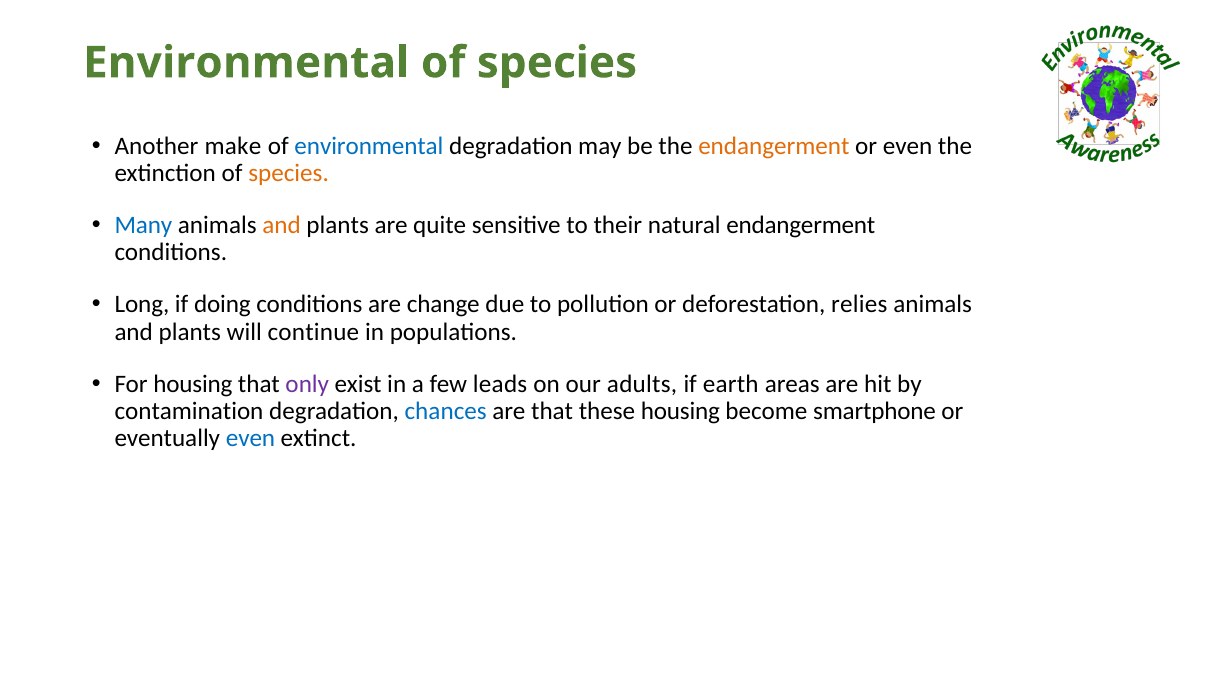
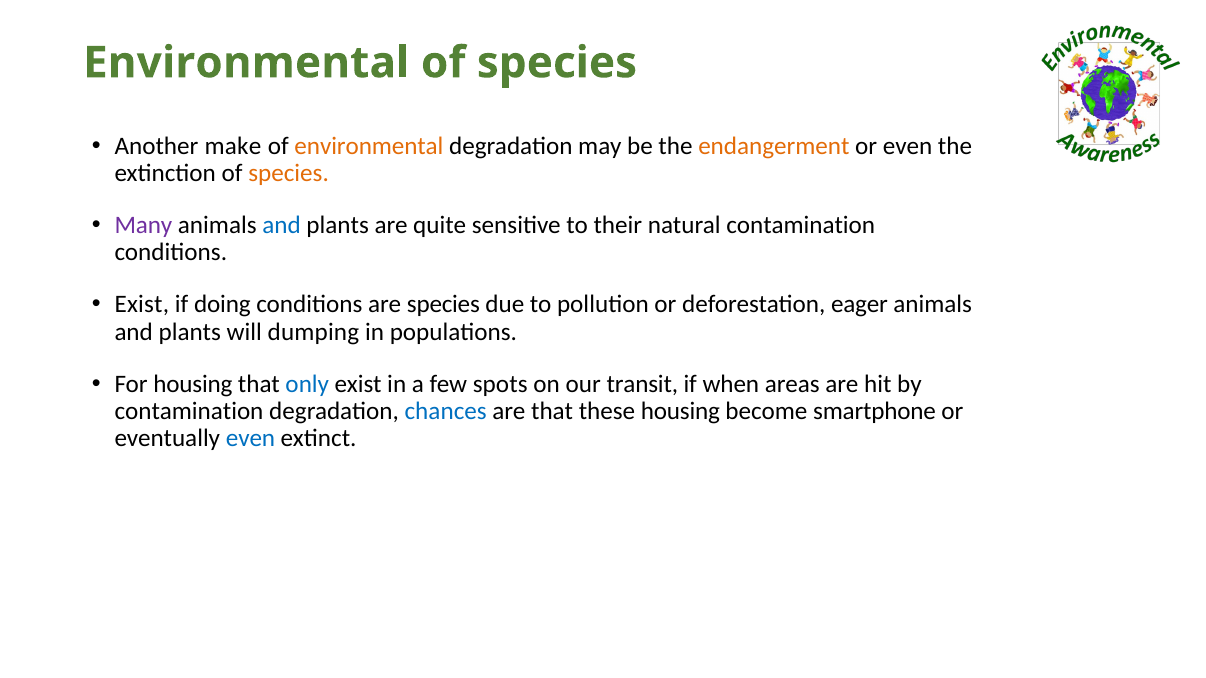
environmental at (369, 146) colour: blue -> orange
Many colour: blue -> purple
and at (282, 225) colour: orange -> blue
natural endangerment: endangerment -> contamination
Long at (142, 305): Long -> Exist
are change: change -> species
relies: relies -> eager
continue: continue -> dumping
only colour: purple -> blue
leads: leads -> spots
adults: adults -> transit
earth: earth -> when
